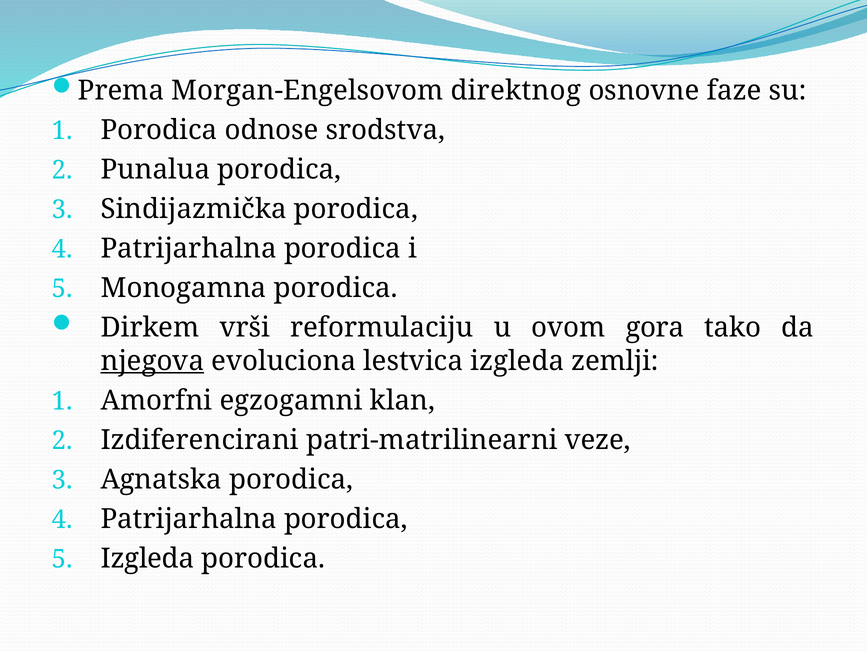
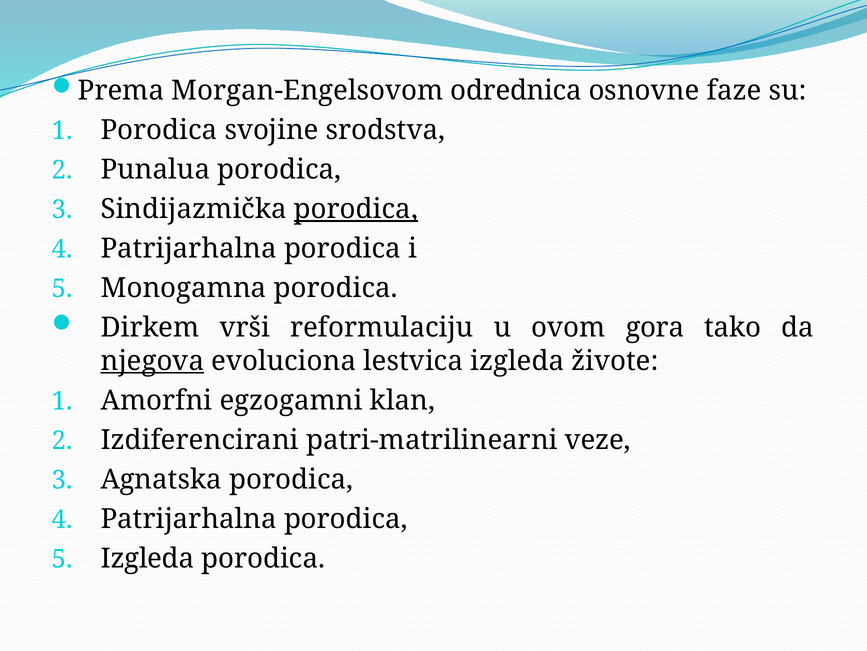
direktnog: direktnog -> odrednica
odnose: odnose -> svojine
porodica at (356, 209) underline: none -> present
zemlji: zemlji -> živote
